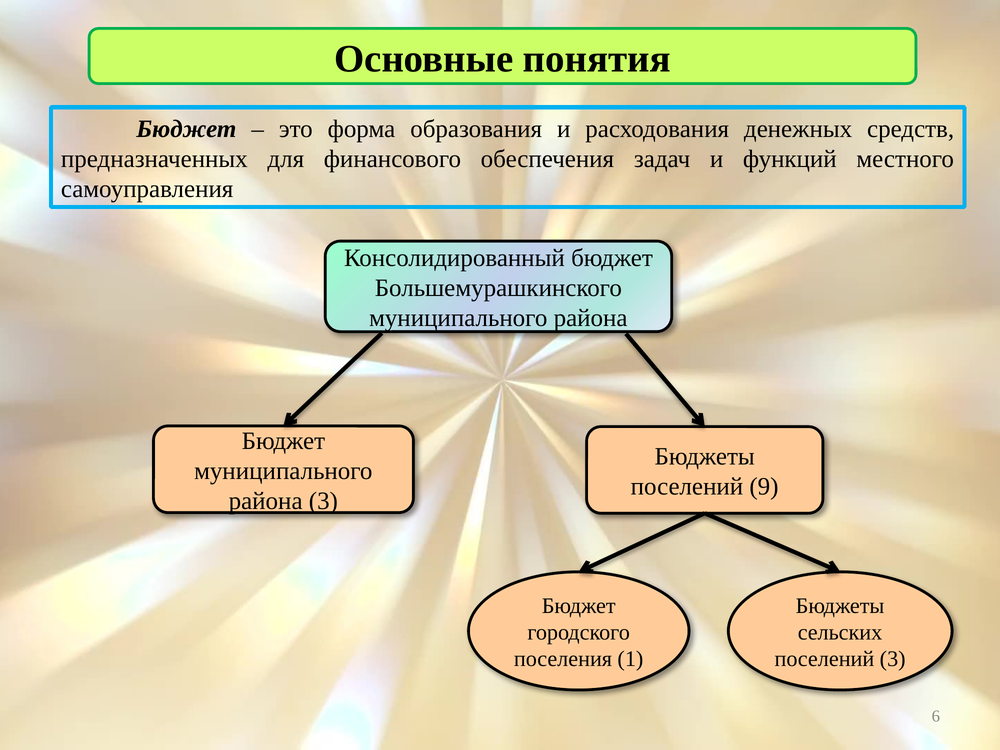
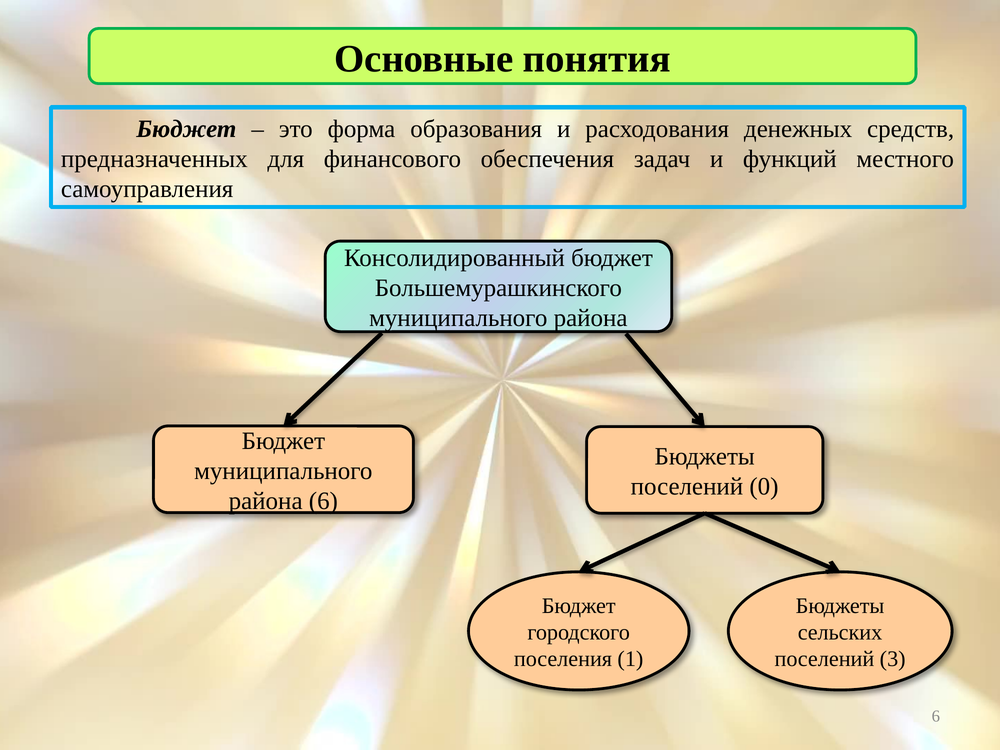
9: 9 -> 0
района 3: 3 -> 6
